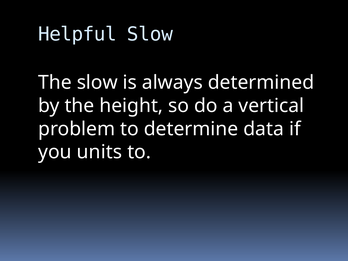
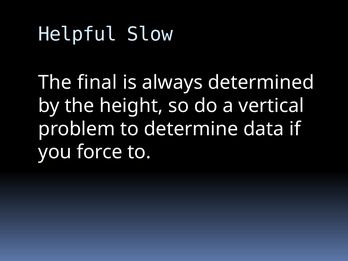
The slow: slow -> final
units: units -> force
